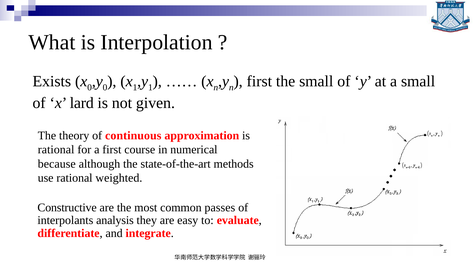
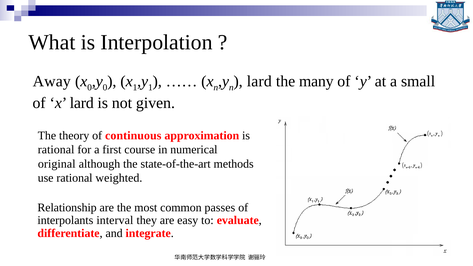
Exists: Exists -> Away
first at (259, 81): first -> lard
the small: small -> many
because: because -> original
Constructive: Constructive -> Relationship
analysis: analysis -> interval
